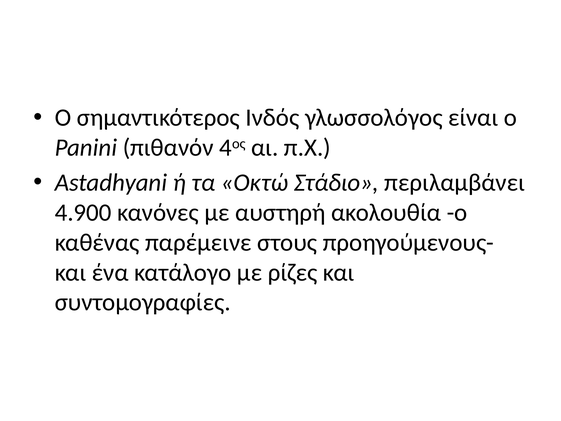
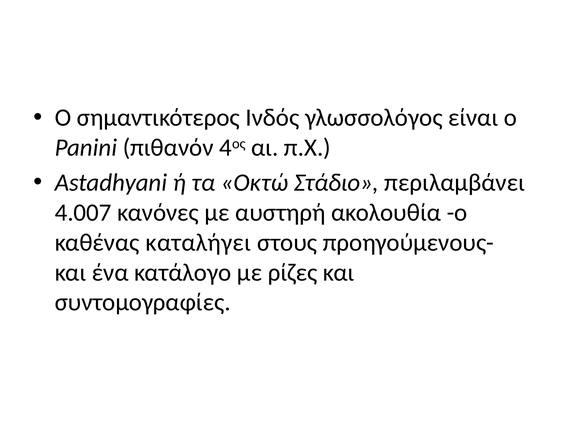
4.900: 4.900 -> 4.007
παρέμεινε: παρέμεινε -> καταλήγει
